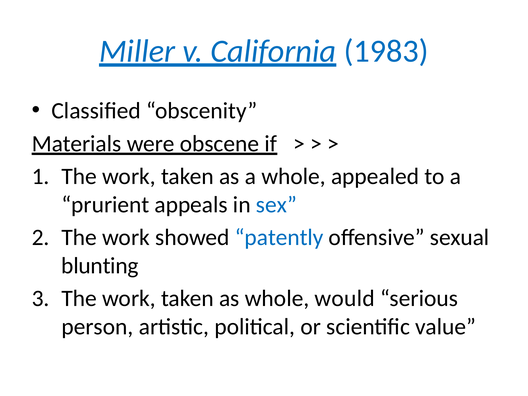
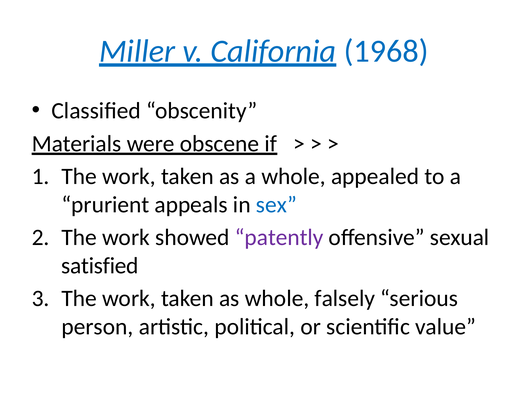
1983: 1983 -> 1968
patently colour: blue -> purple
blunting: blunting -> satisfied
would: would -> falsely
